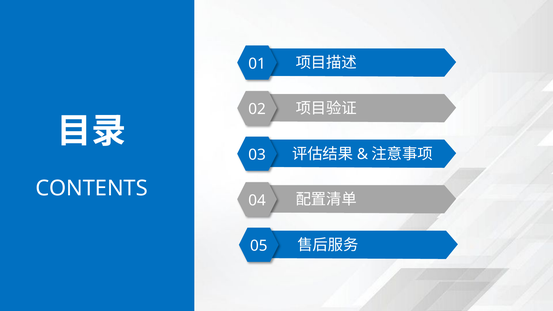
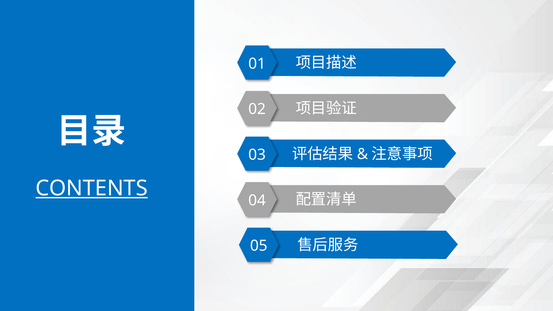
CONTENTS underline: none -> present
